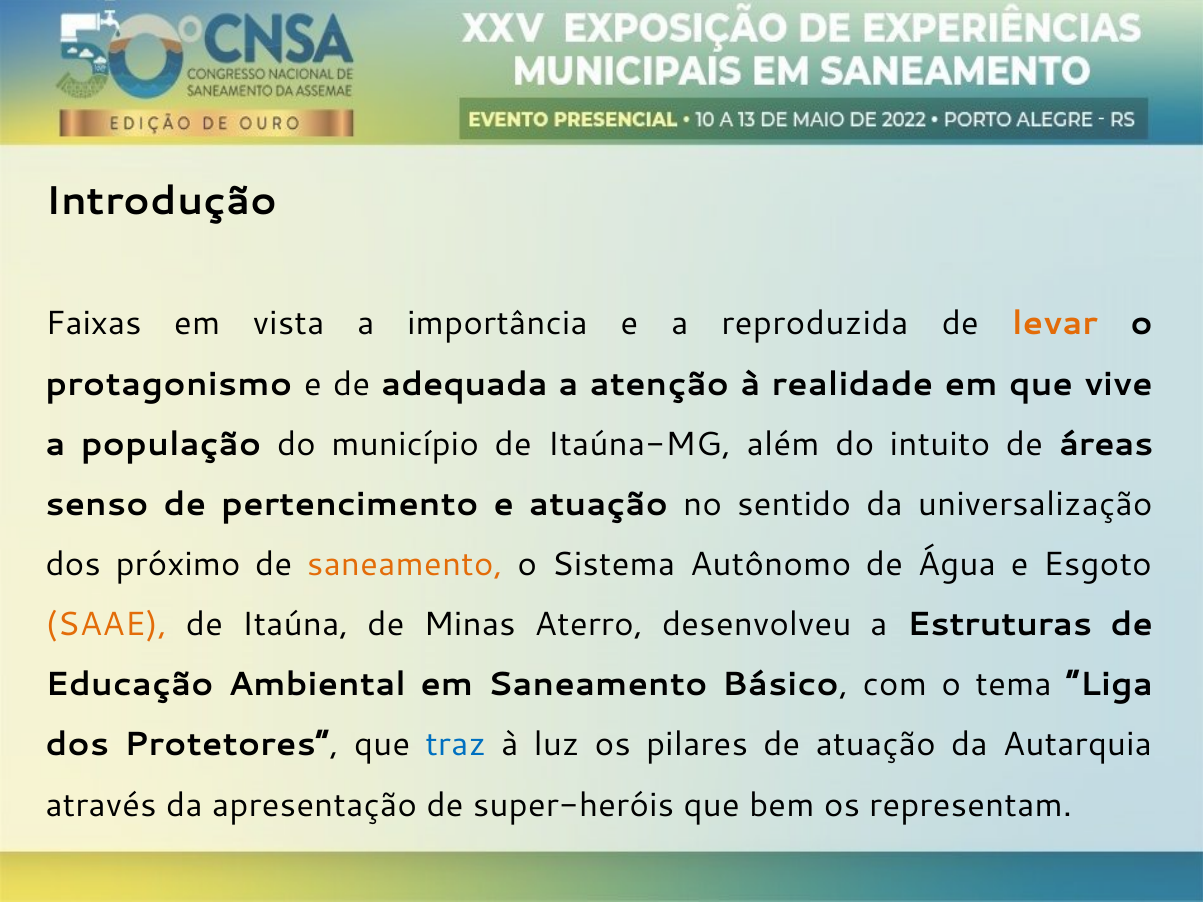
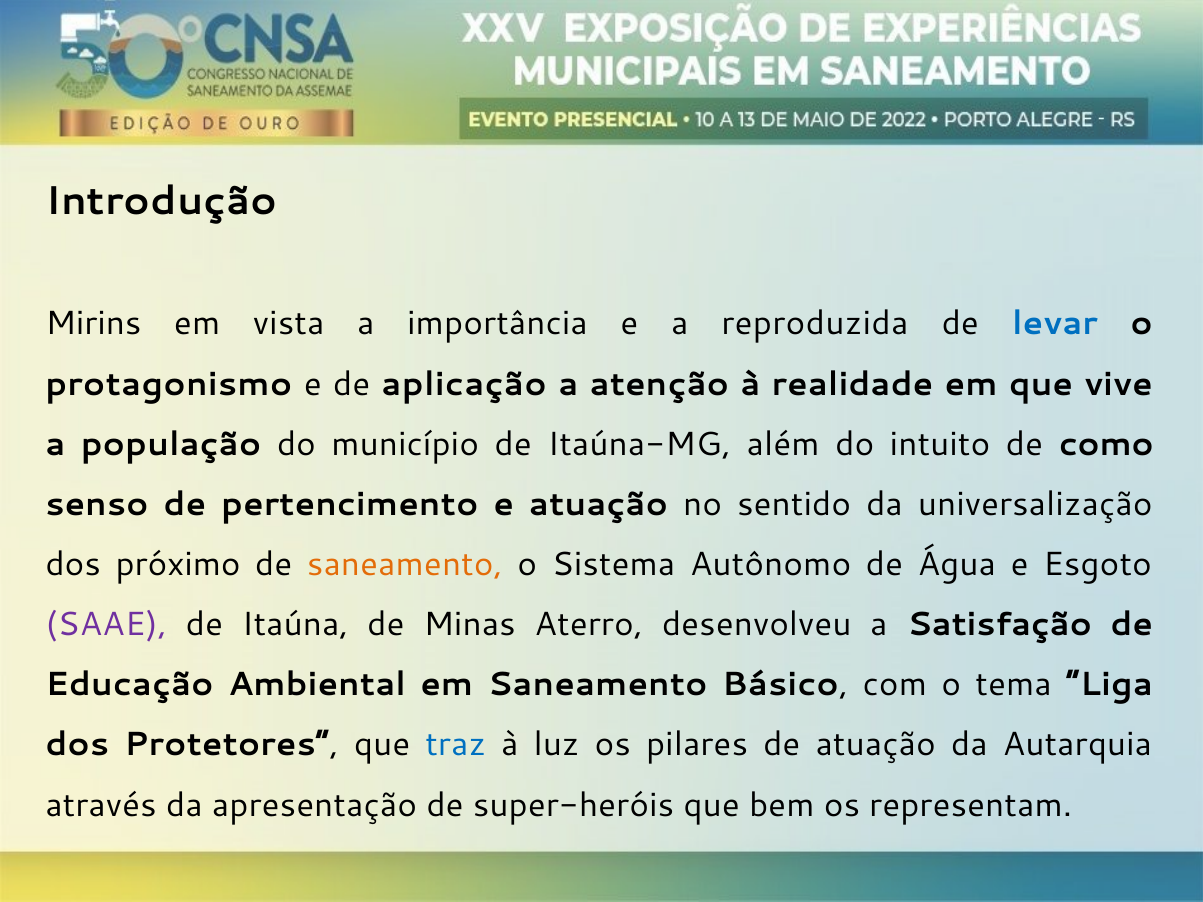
Faixas: Faixas -> Mirins
levar colour: orange -> blue
adequada: adequada -> aplicação
áreas: áreas -> como
SAAE colour: orange -> purple
Estruturas: Estruturas -> Satisfação
